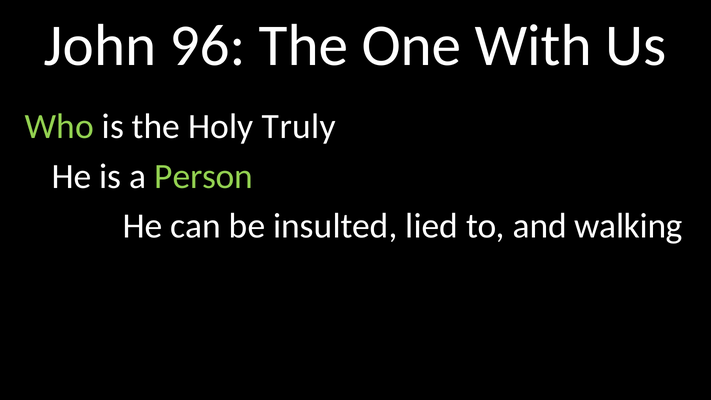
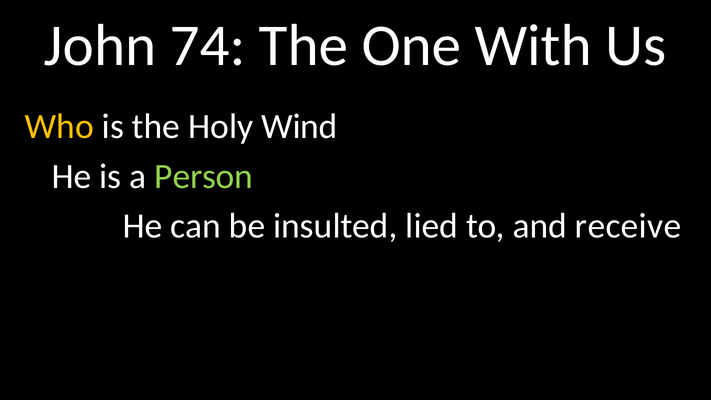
96: 96 -> 74
Who colour: light green -> yellow
Truly: Truly -> Wind
walking: walking -> receive
